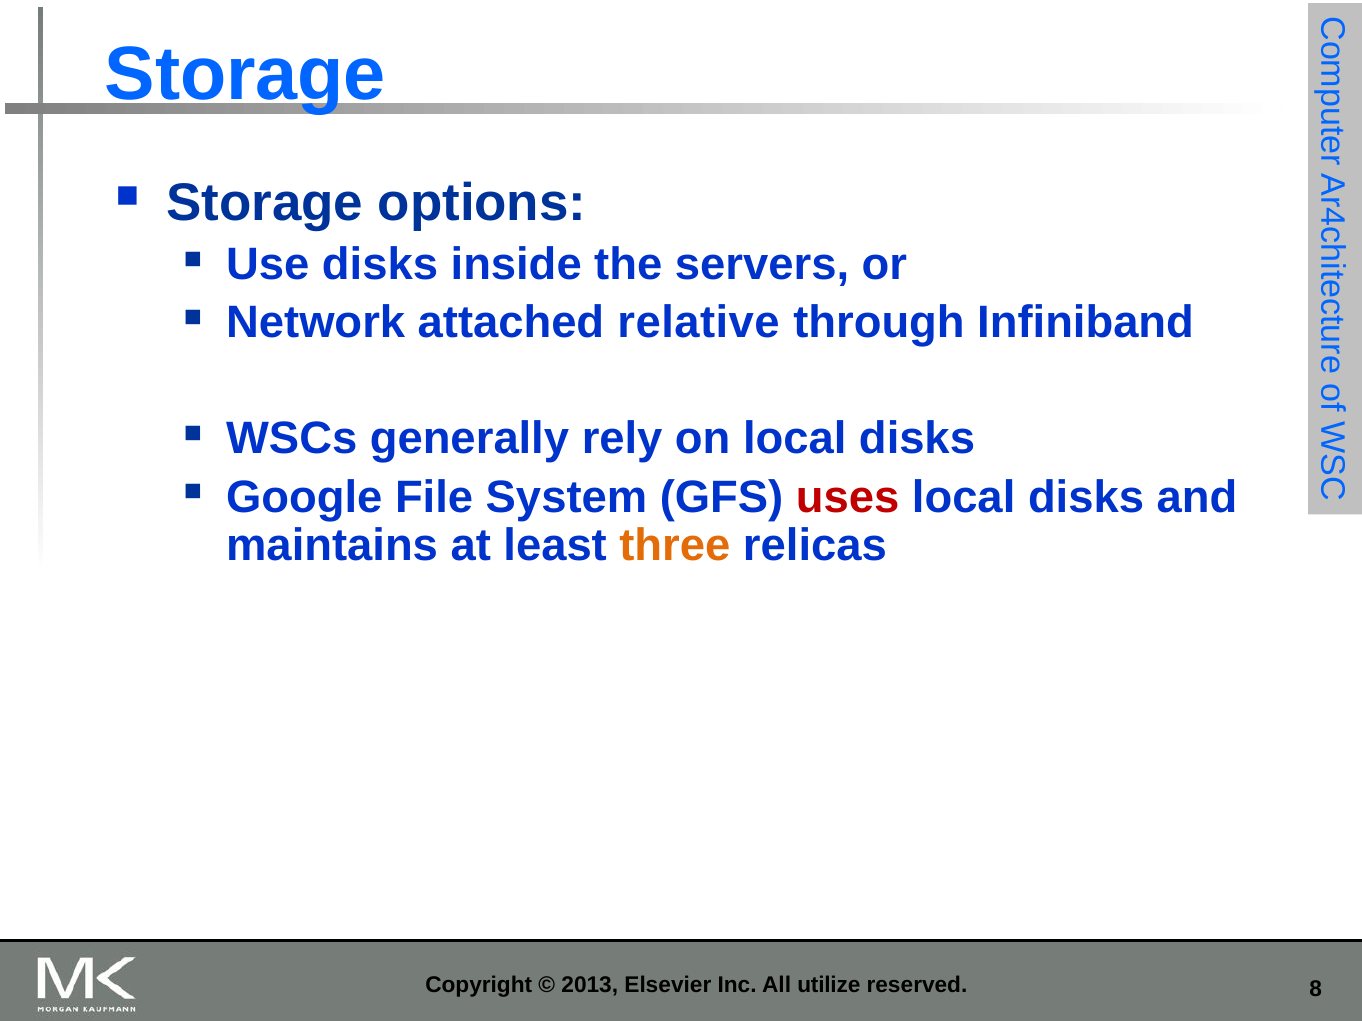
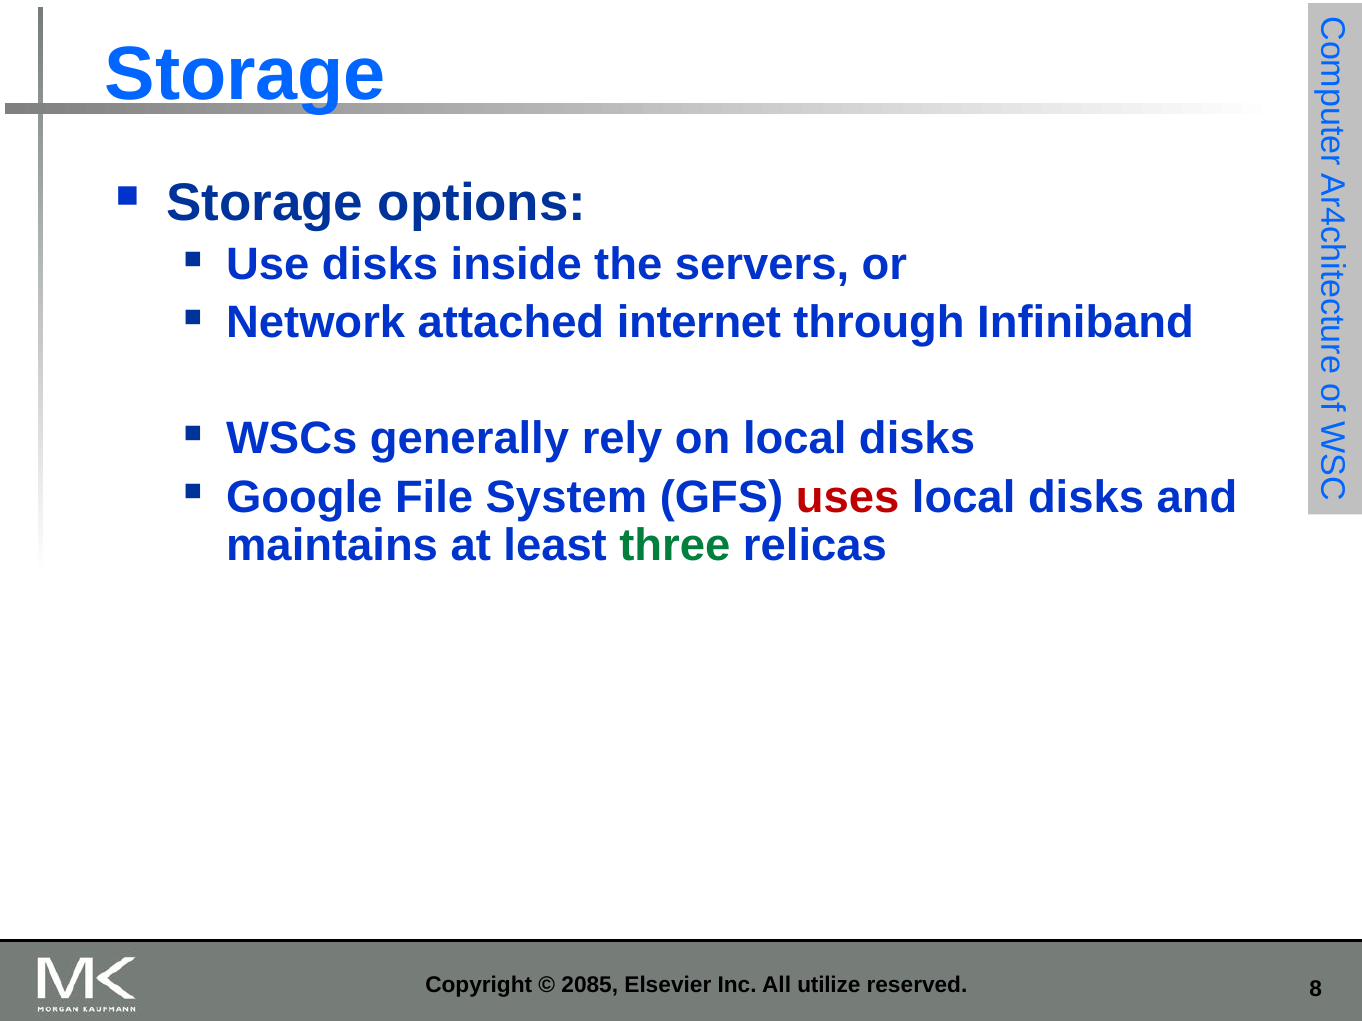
relative: relative -> internet
three colour: orange -> green
2013: 2013 -> 2085
